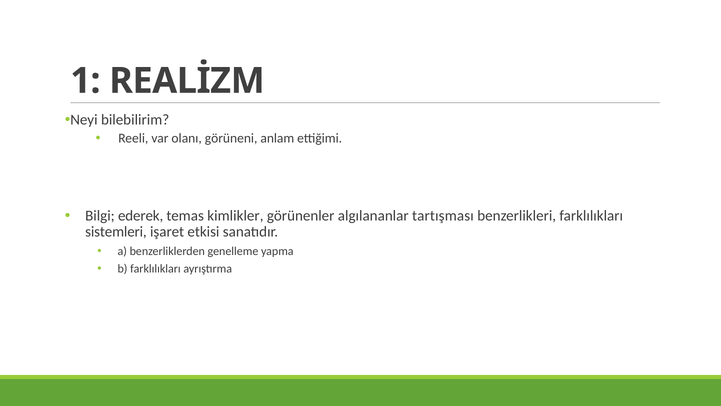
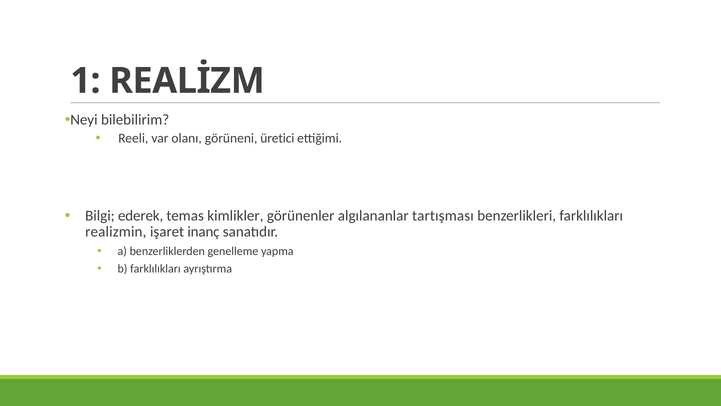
anlam: anlam -> üretici
sistemleri: sistemleri -> realizmin
etkisi: etkisi -> inanç
